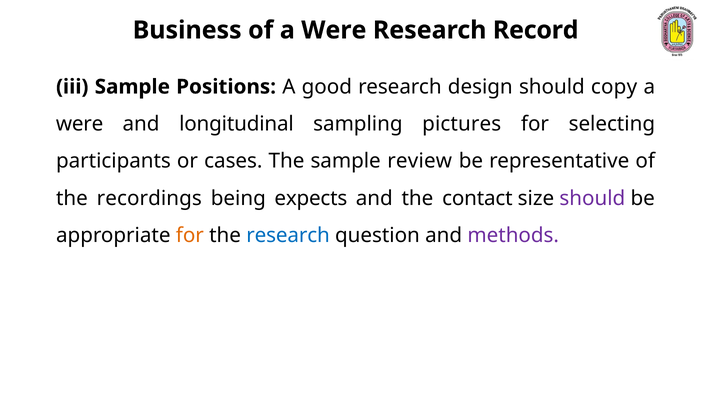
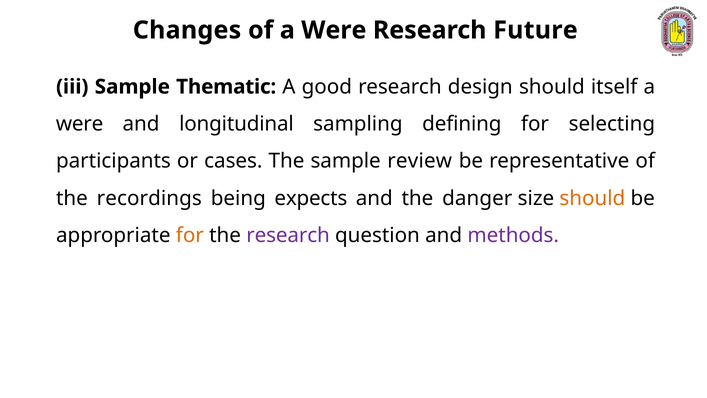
Business: Business -> Changes
Record: Record -> Future
Positions: Positions -> Thematic
copy: copy -> itself
pictures: pictures -> defining
contact: contact -> danger
should at (592, 198) colour: purple -> orange
research at (288, 235) colour: blue -> purple
